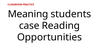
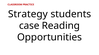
Meaning: Meaning -> Strategy
